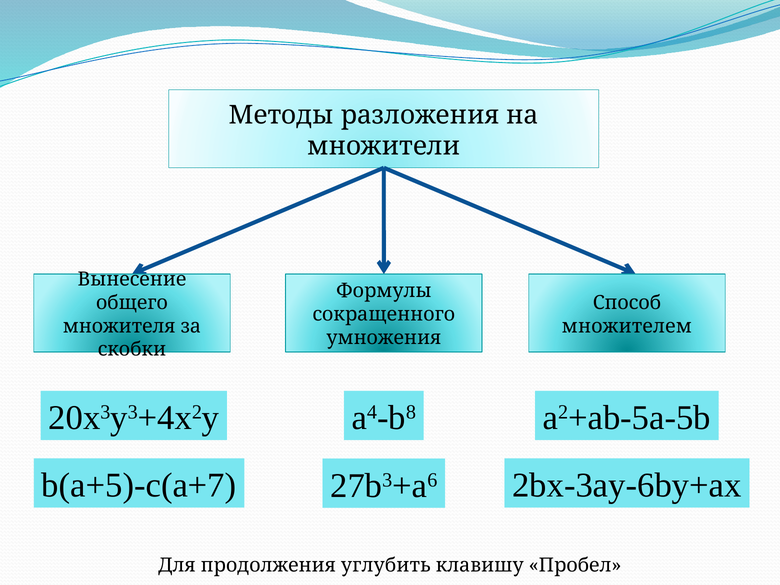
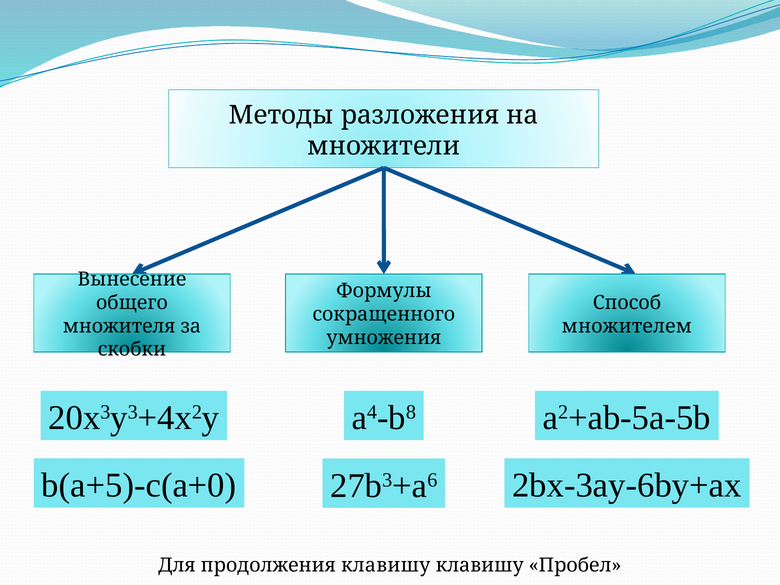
b(a+5)-c(a+7: b(a+5)-c(a+7 -> b(a+5)-c(a+0
продолжения углубить: углубить -> клавишу
